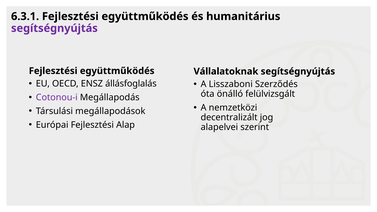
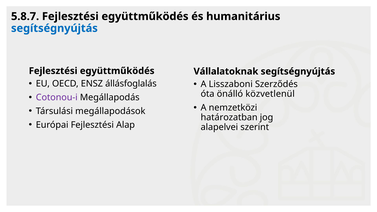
6.3.1: 6.3.1 -> 5.8.7
segítségnyújtás at (54, 28) colour: purple -> blue
felülvizsgált: felülvizsgált -> közvetlenül
decentralizált: decentralizált -> határozatban
